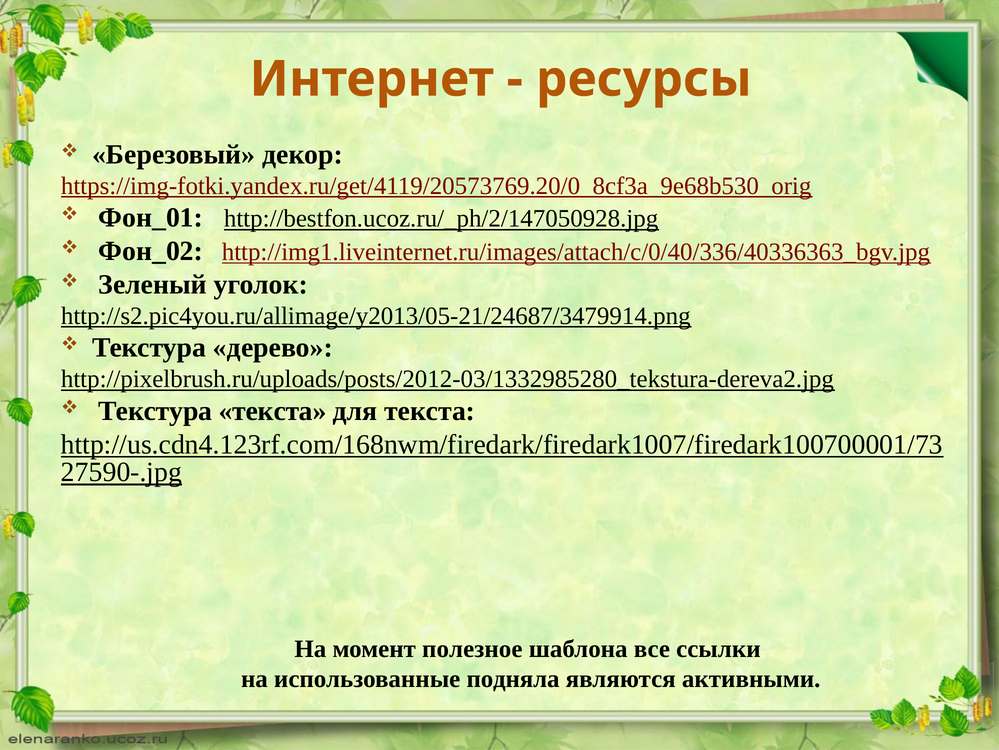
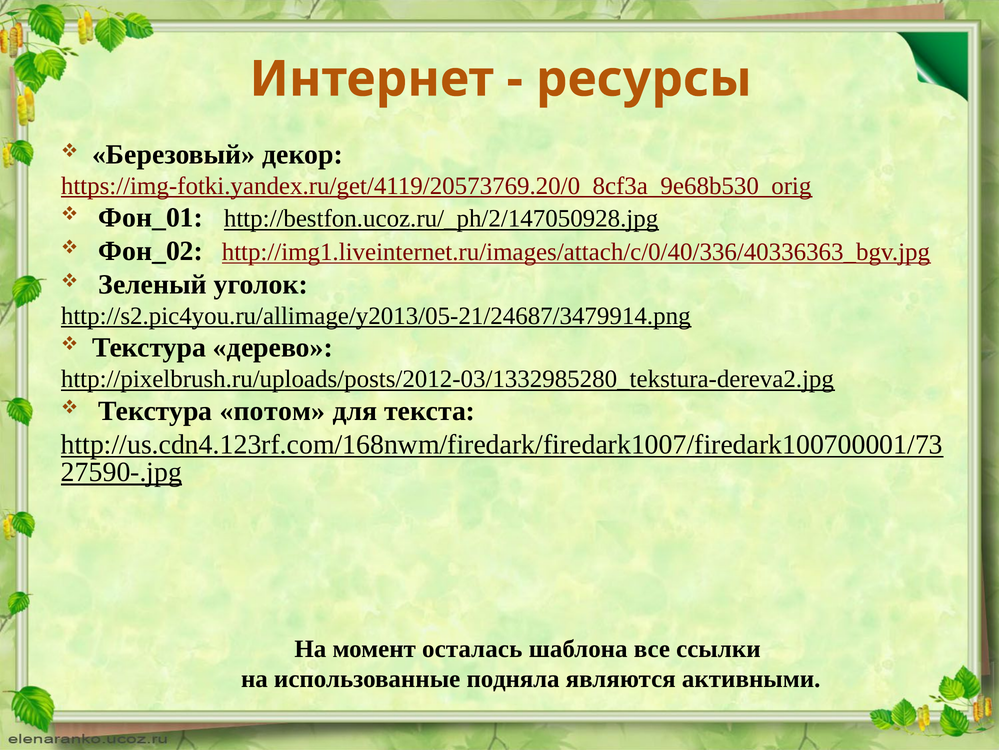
Текстура текста: текста -> потом
полезное: полезное -> осталась
